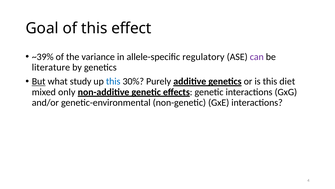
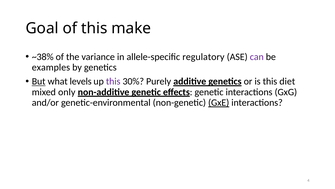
effect: effect -> make
~39%: ~39% -> ~38%
literature: literature -> examples
study: study -> levels
this at (113, 81) colour: blue -> purple
GxE underline: none -> present
